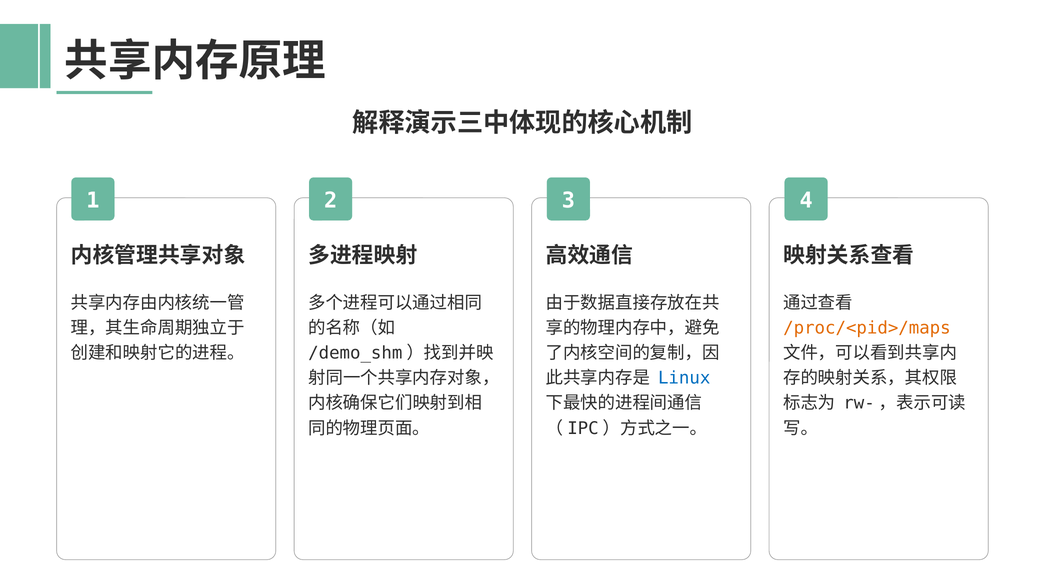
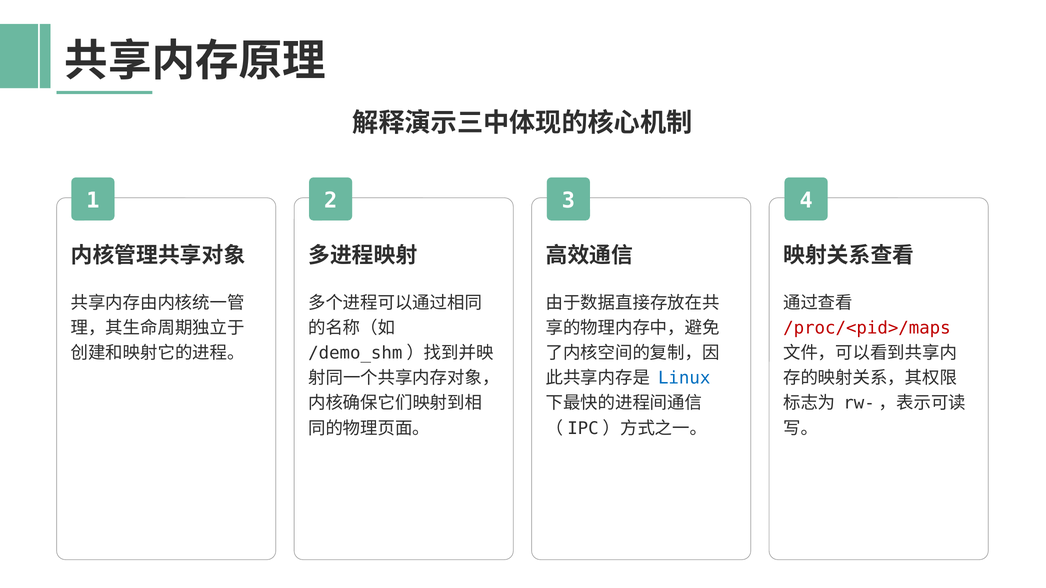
/proc/<pid>/maps colour: orange -> red
